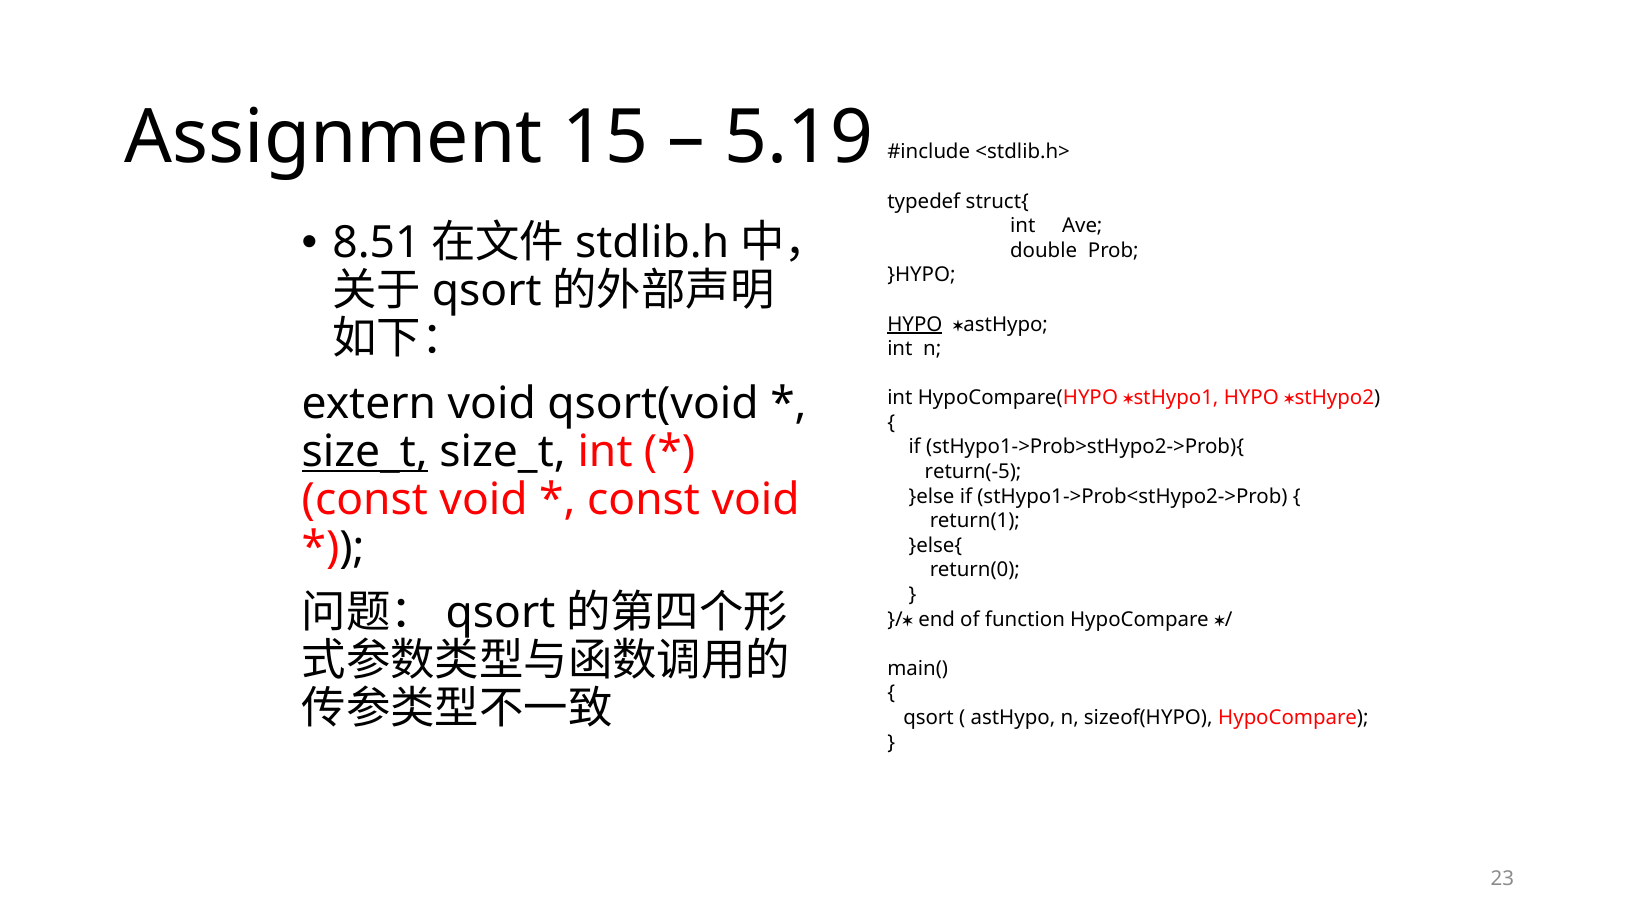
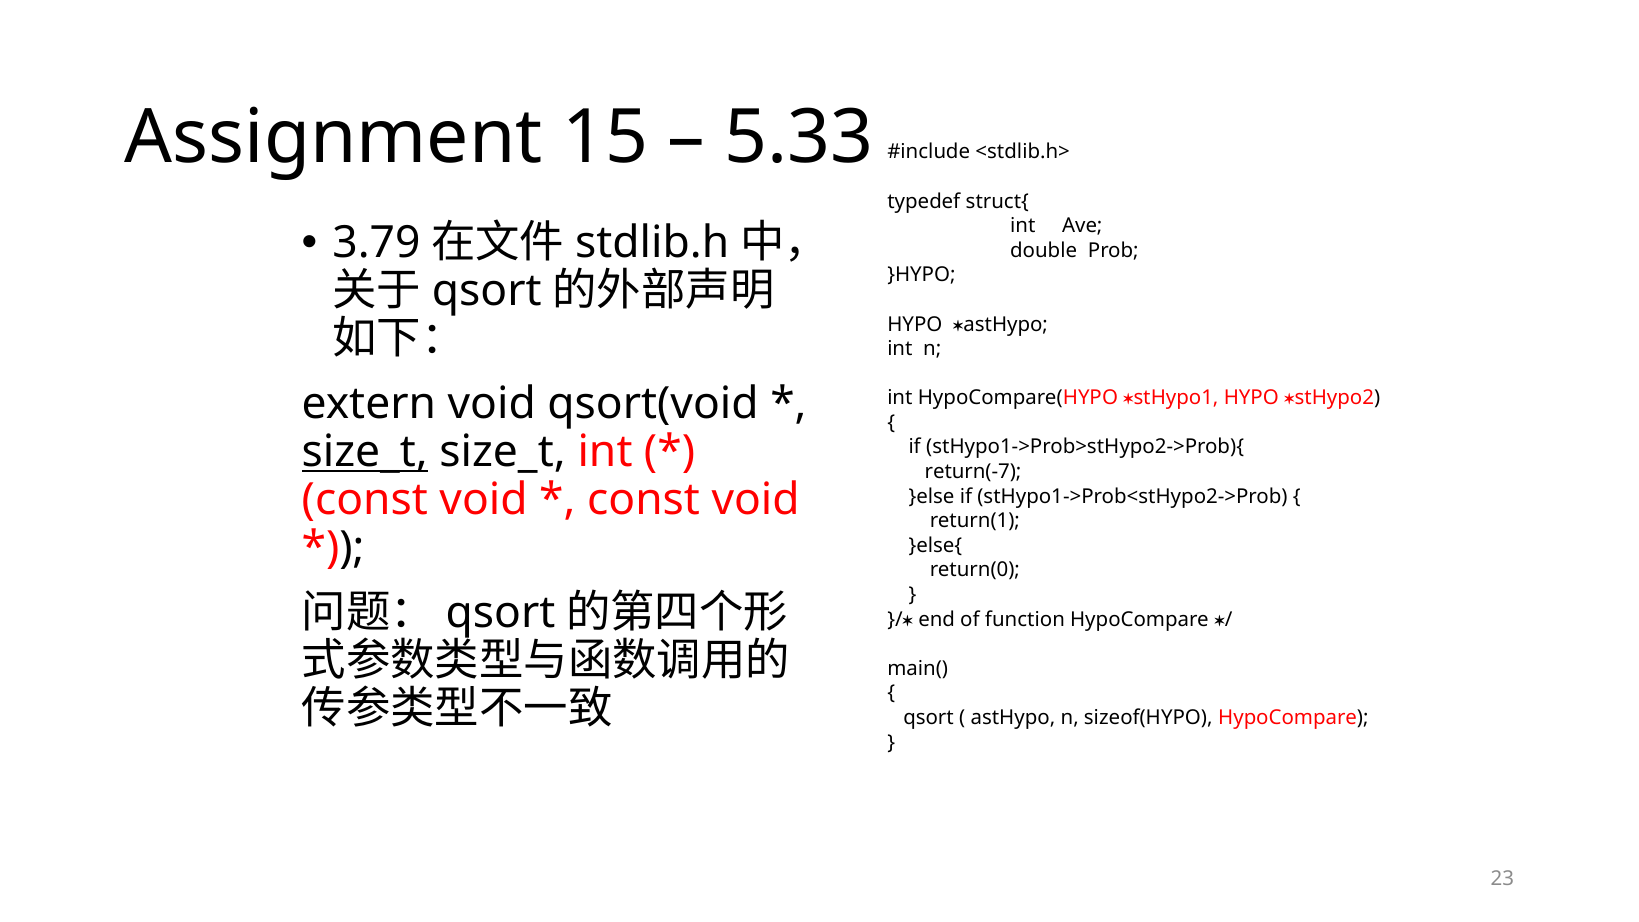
5.19: 5.19 -> 5.33
8.51: 8.51 -> 3.79
HYPO at (915, 324) underline: present -> none
return(-5: return(-5 -> return(-7
